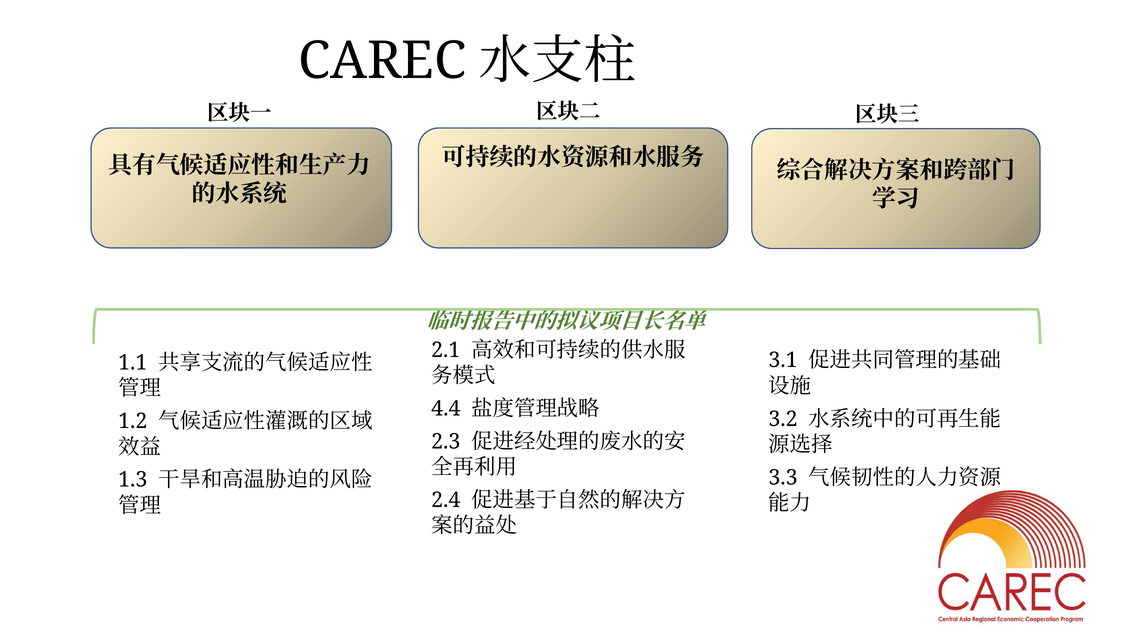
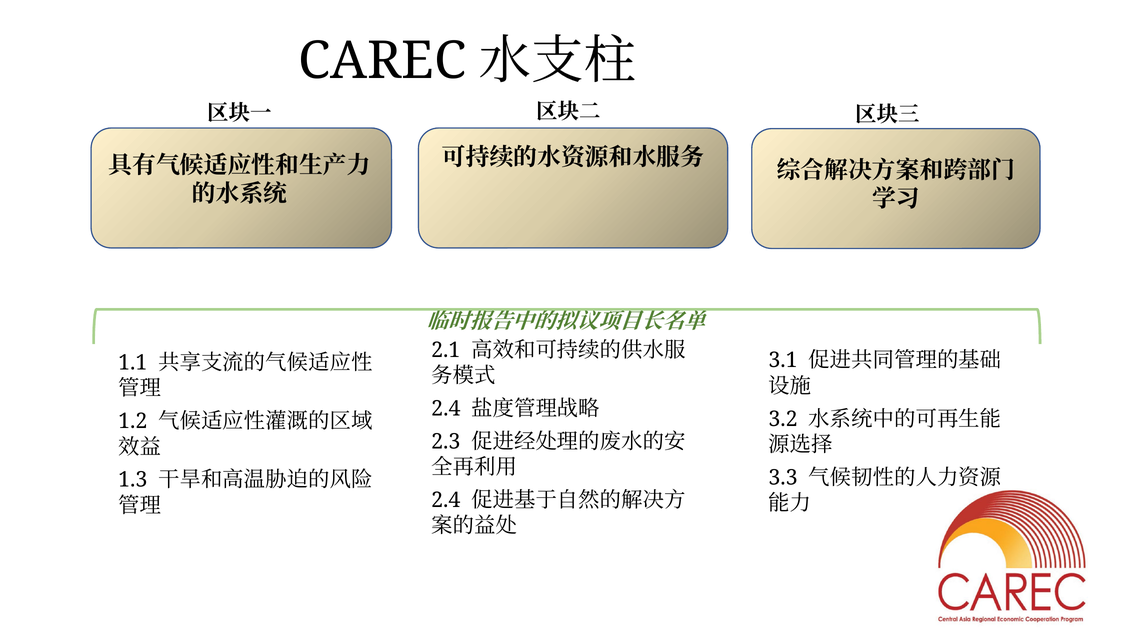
4.4 at (446, 409): 4.4 -> 2.4
